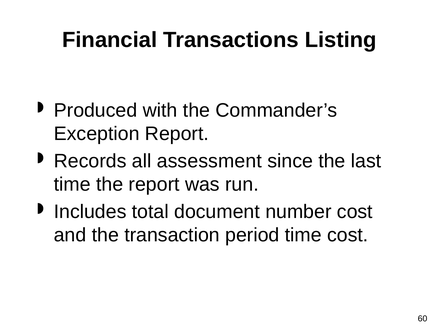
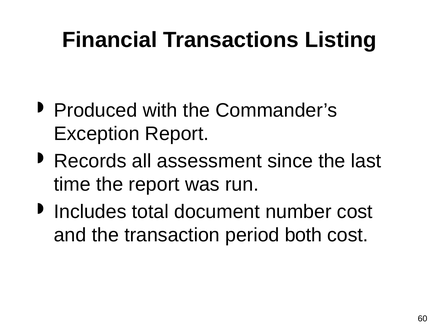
period time: time -> both
